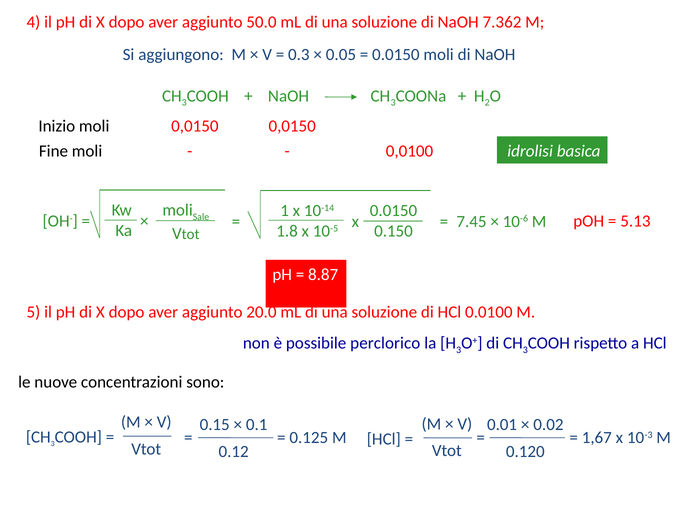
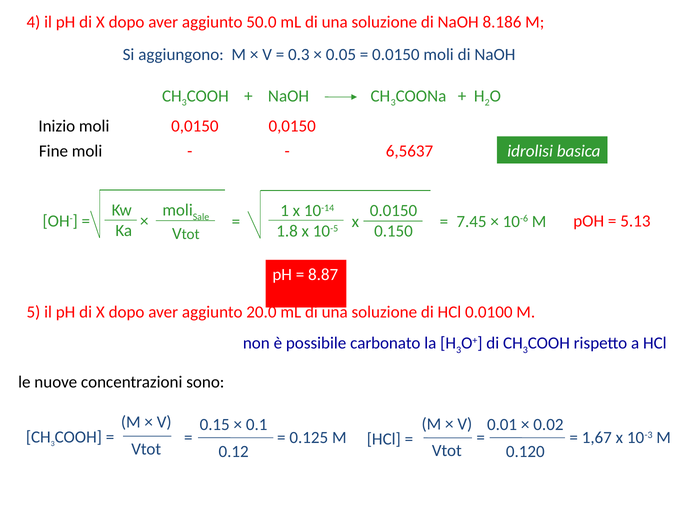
7.362: 7.362 -> 8.186
0,0100: 0,0100 -> 6,5637
perclorico: perclorico -> carbonato
